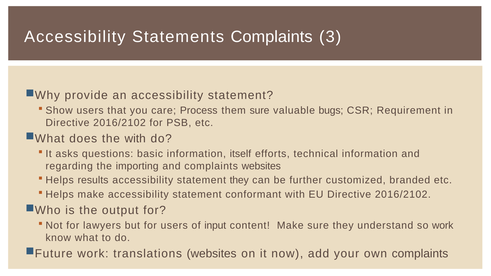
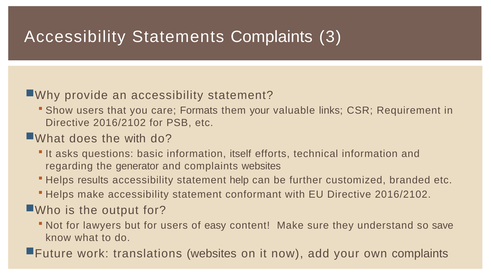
Process: Process -> Formats
them sure: sure -> your
bugs: bugs -> links
importing: importing -> generator
statement they: they -> help
input: input -> easy
so work: work -> save
